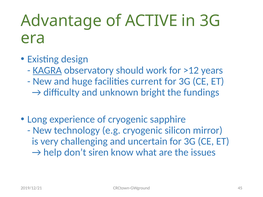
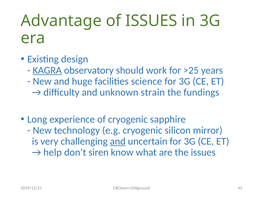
of ACTIVE: ACTIVE -> ISSUES
>12: >12 -> >25
current: current -> science
bright: bright -> strain
and at (118, 142) underline: none -> present
